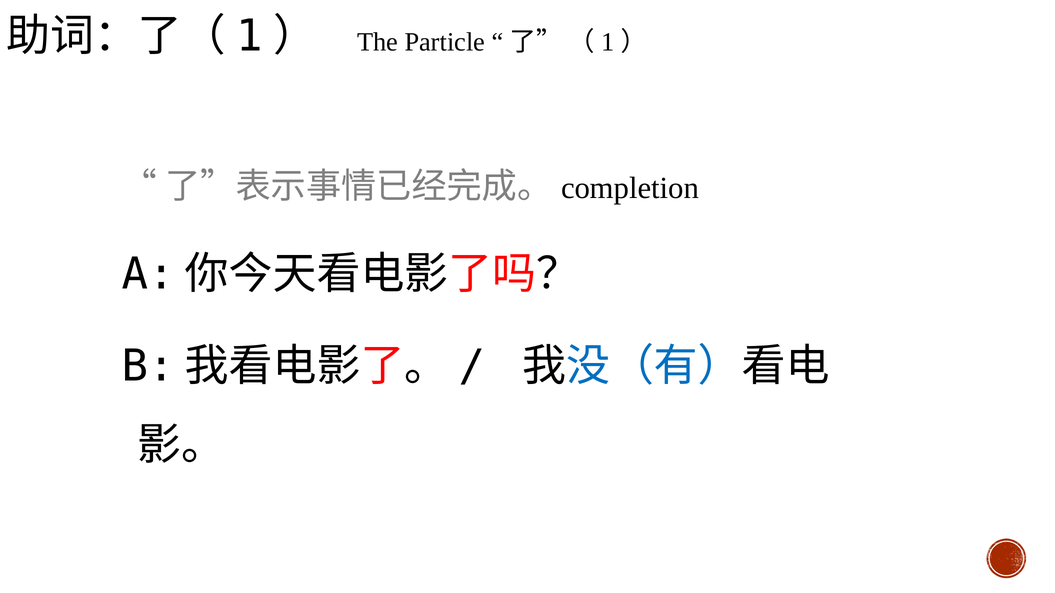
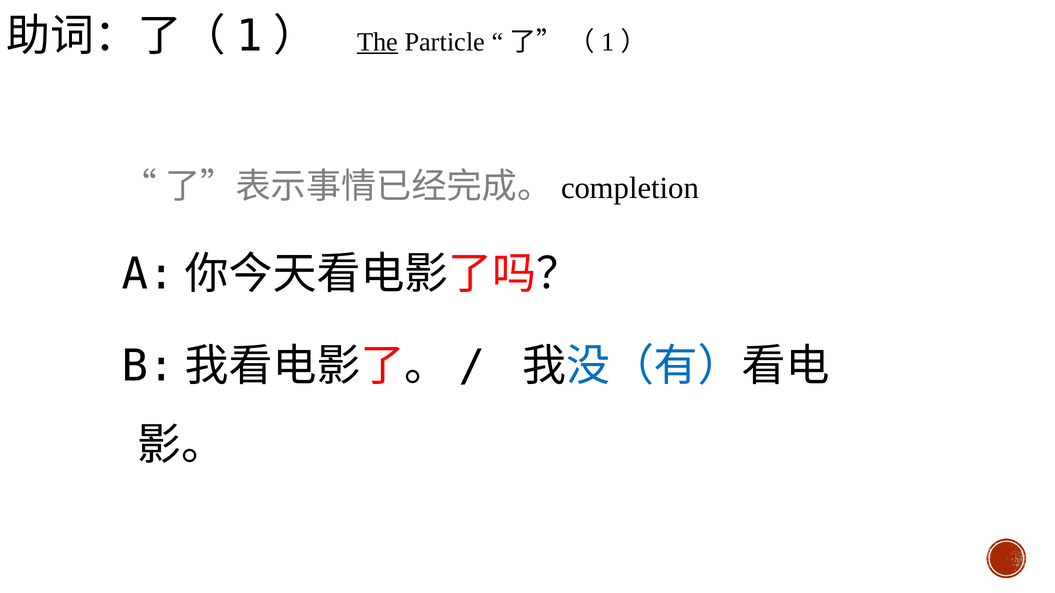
The underline: none -> present
